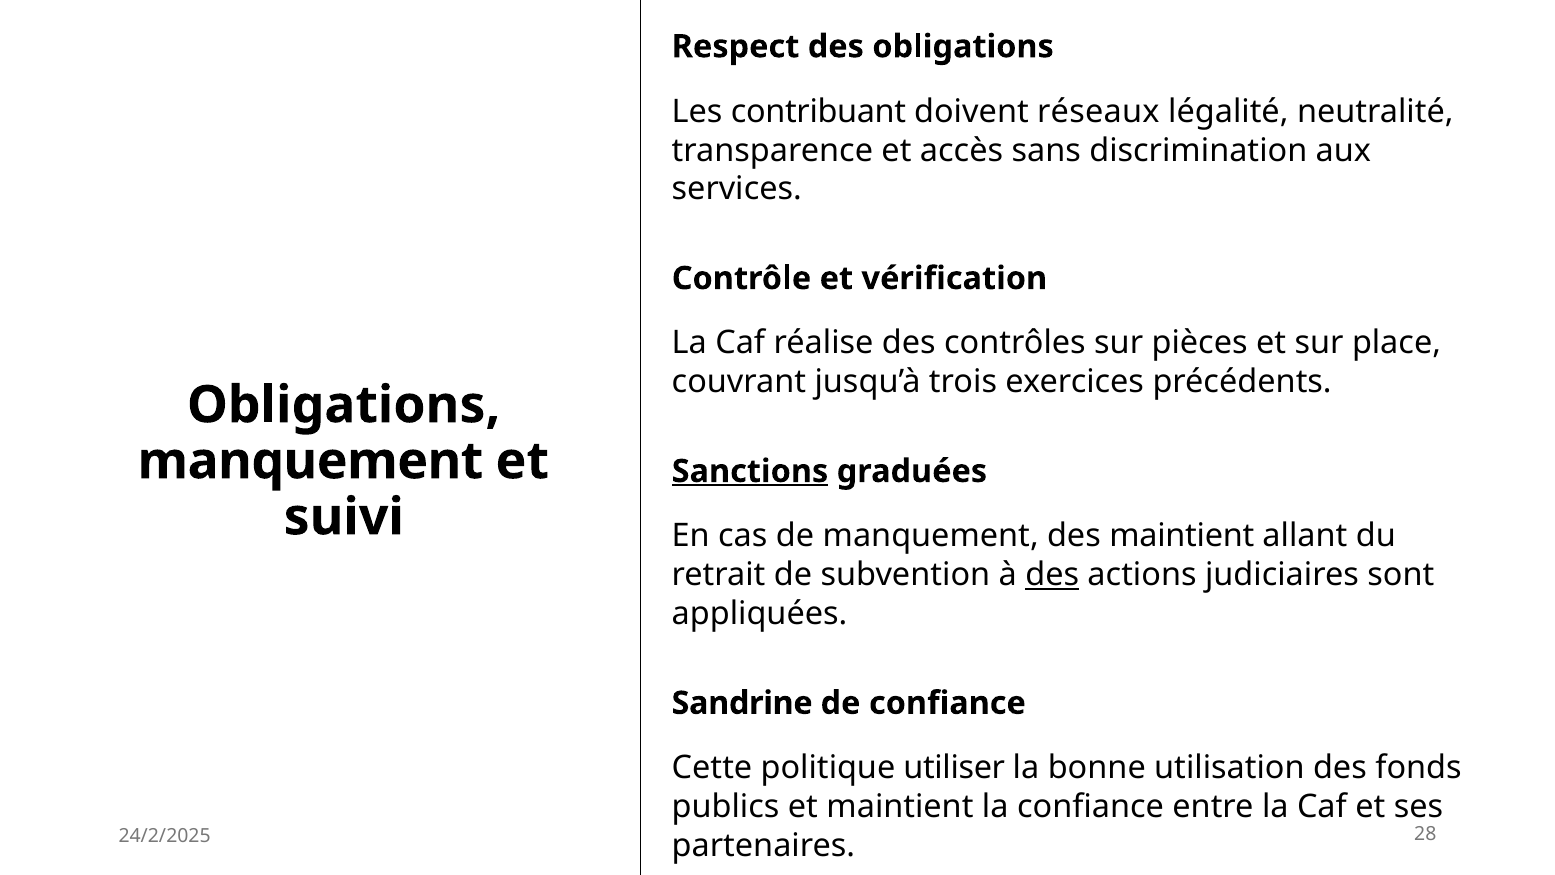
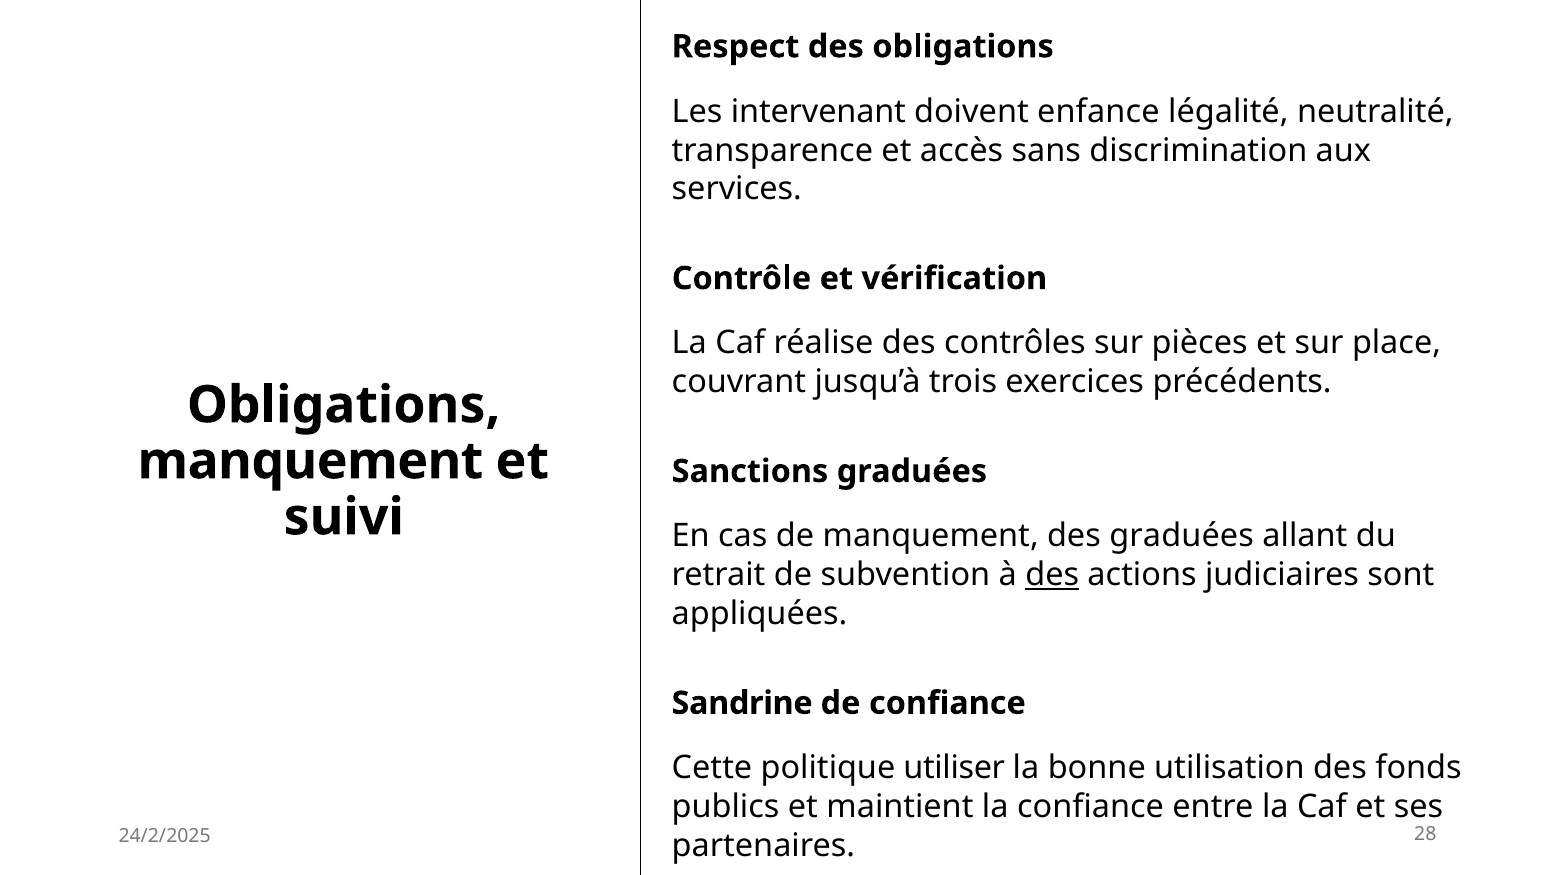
contribuant: contribuant -> intervenant
réseaux: réseaux -> enfance
Sanctions underline: present -> none
des maintient: maintient -> graduées
